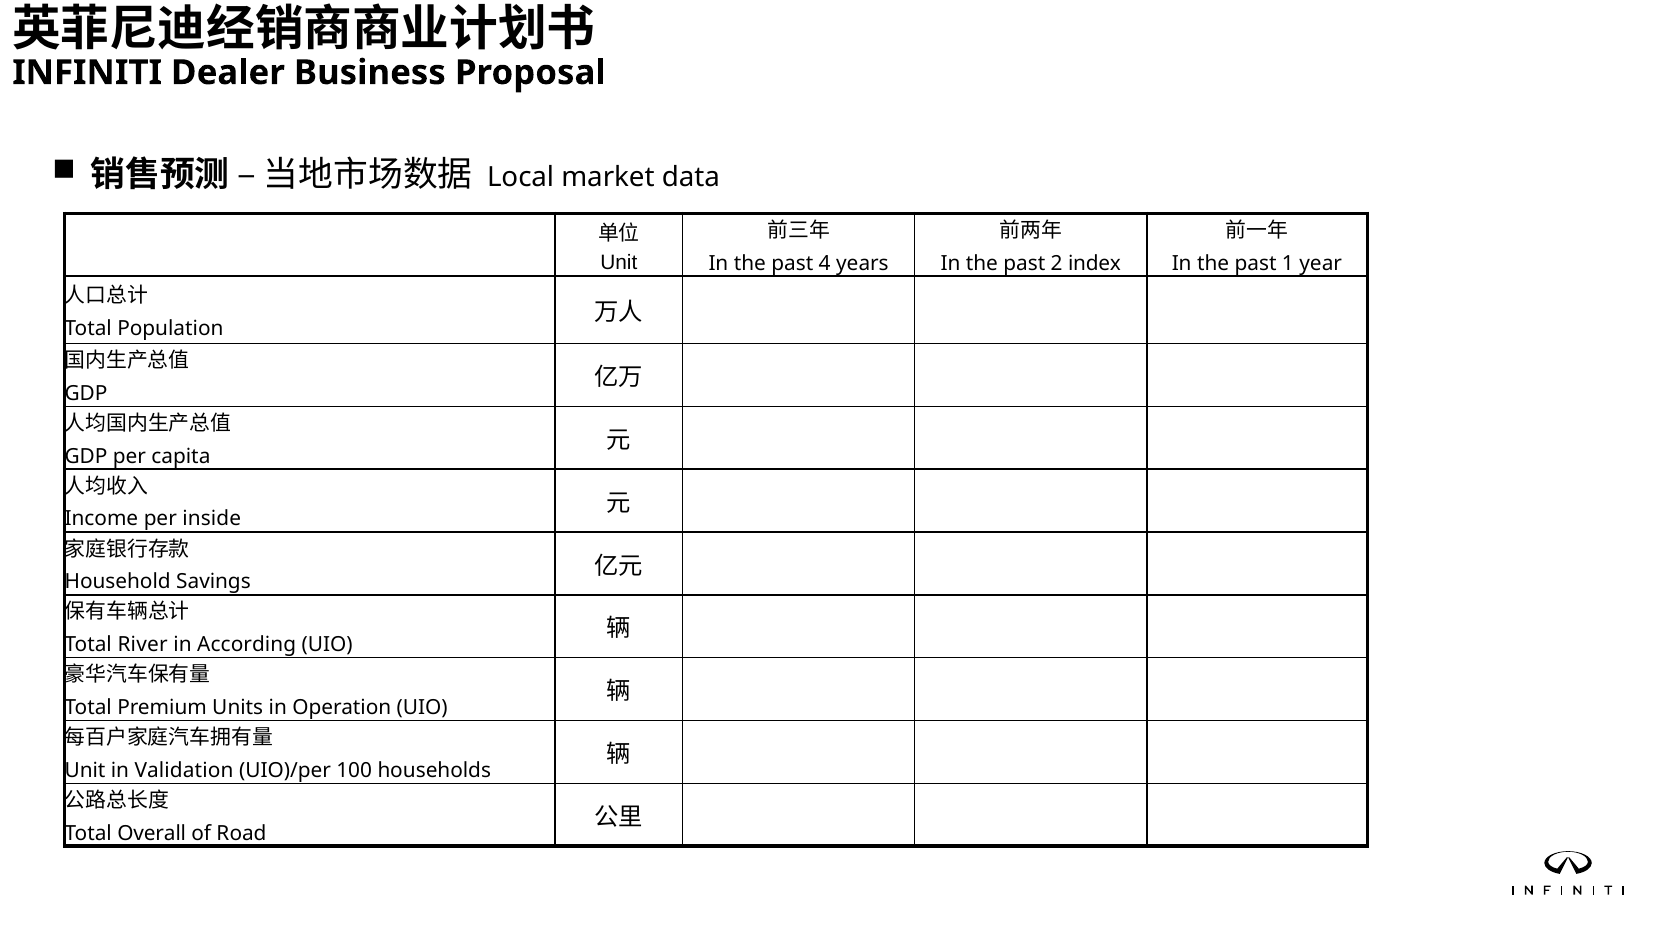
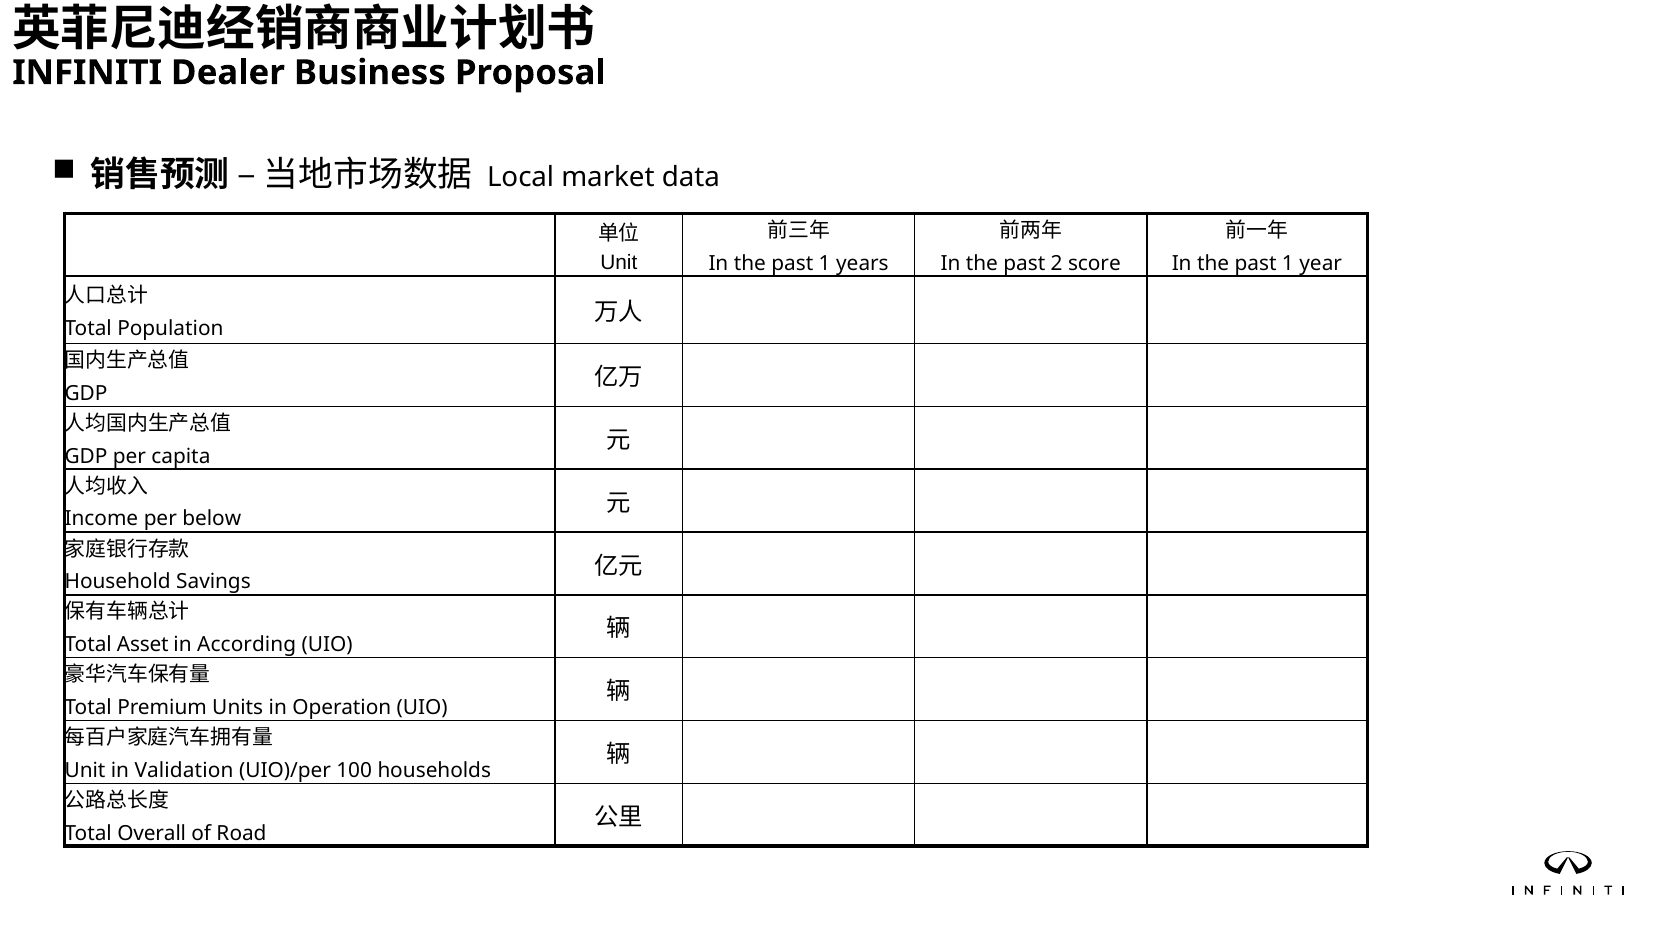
4 at (825, 263): 4 -> 1
index: index -> score
inside: inside -> below
River: River -> Asset
